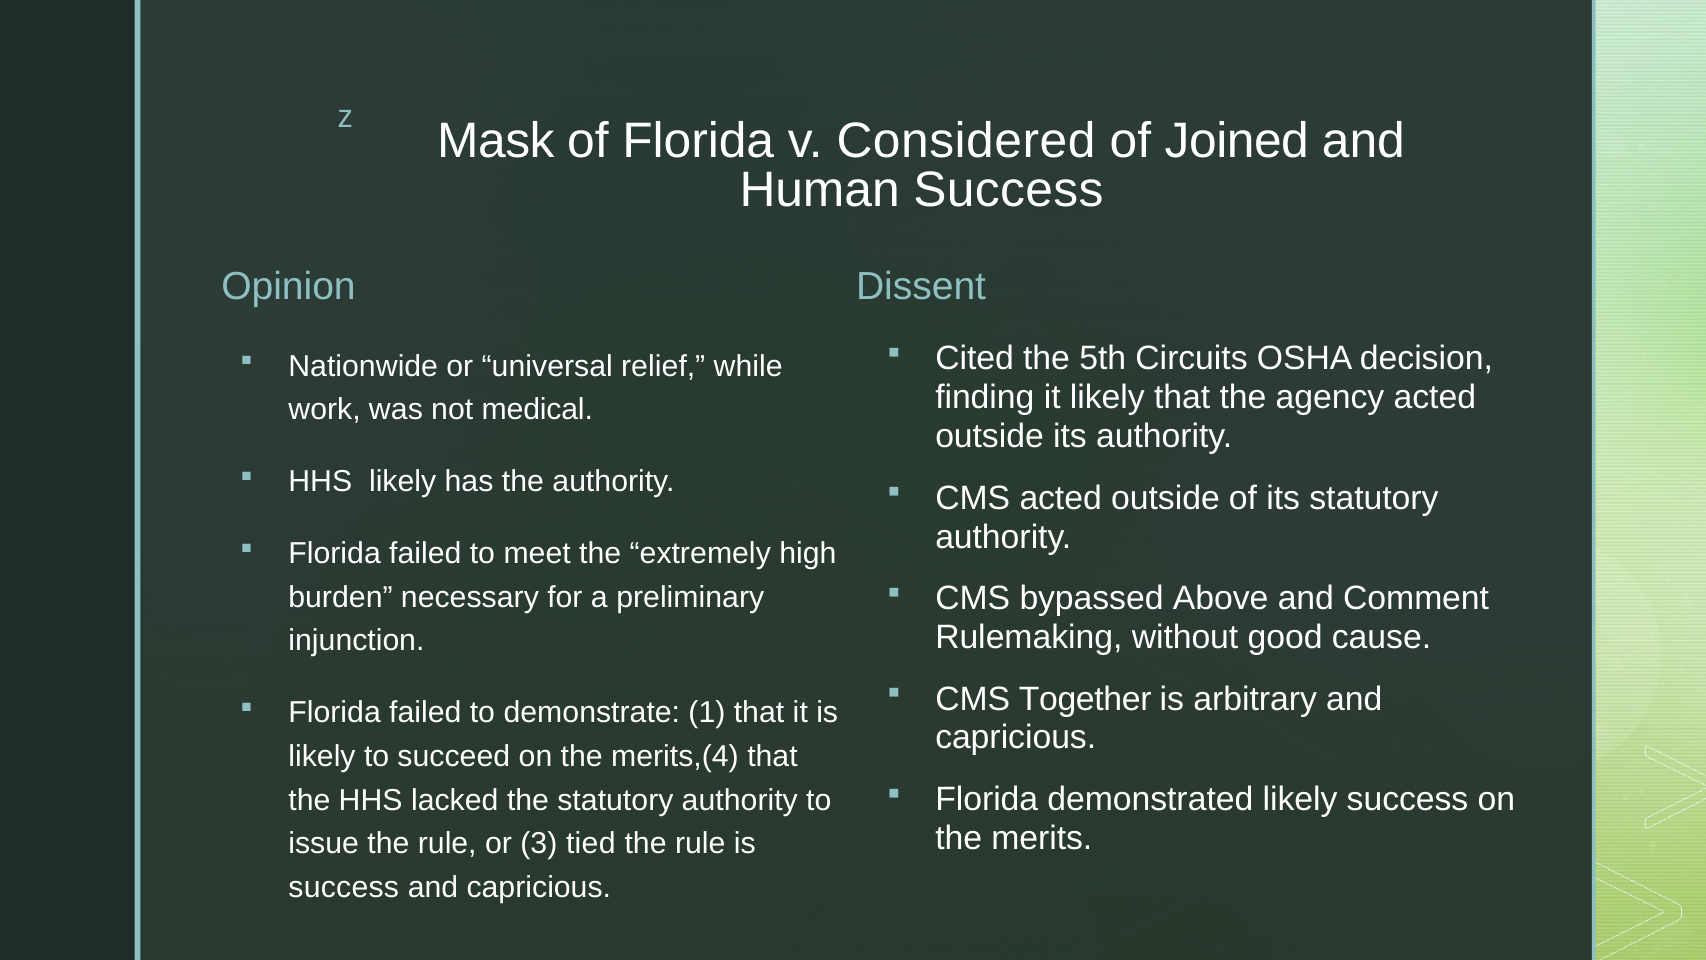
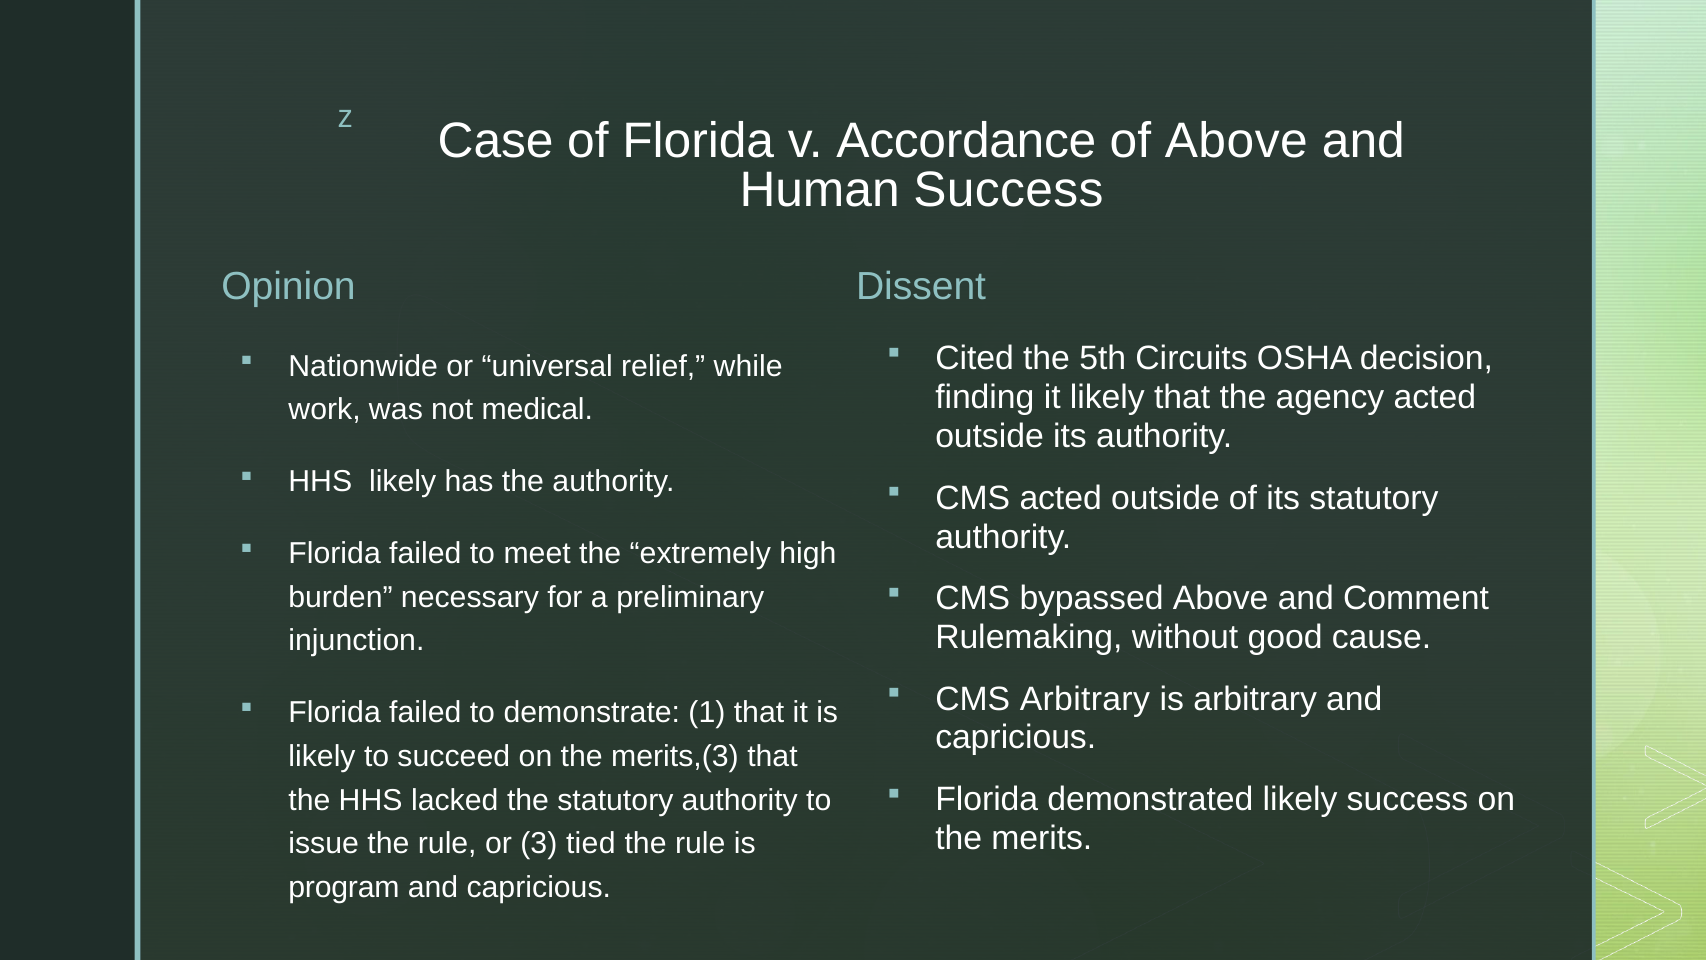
Mask: Mask -> Case
Considered: Considered -> Accordance
of Joined: Joined -> Above
CMS Together: Together -> Arbitrary
merits,(4: merits,(4 -> merits,(3
success at (344, 887): success -> program
